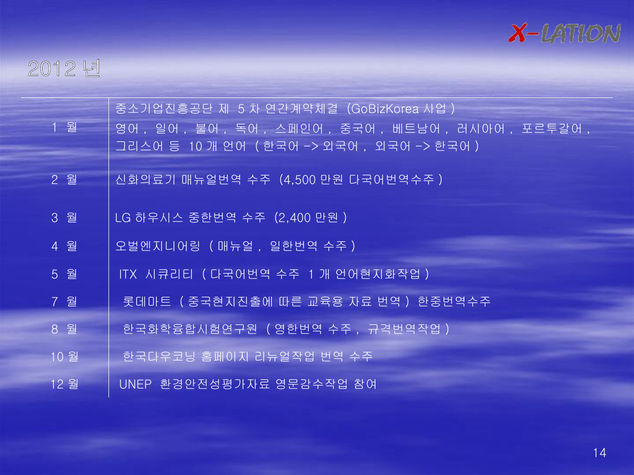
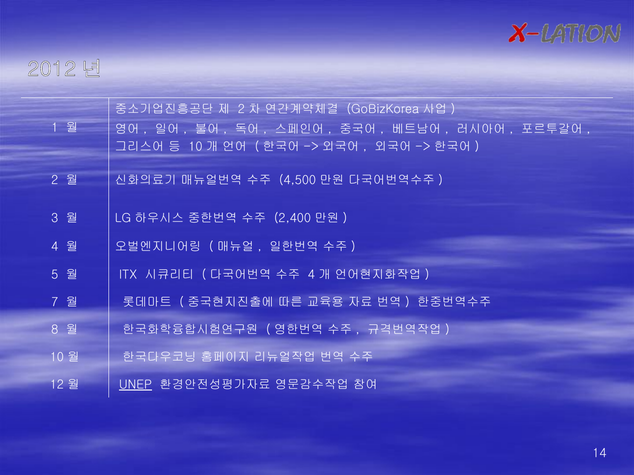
5 at (241, 109): 5 -> 2
1 at (311, 275): 1 -> 4
UNEP underline: none -> present
